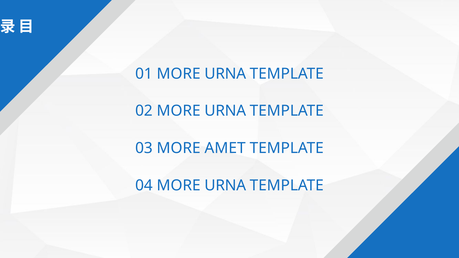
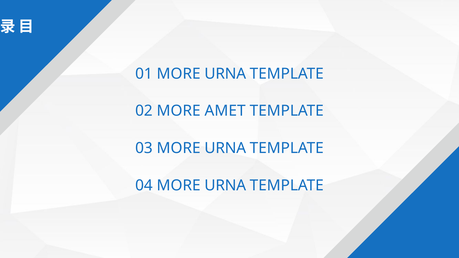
02 MORE URNA: URNA -> AMET
03 MORE AMET: AMET -> URNA
